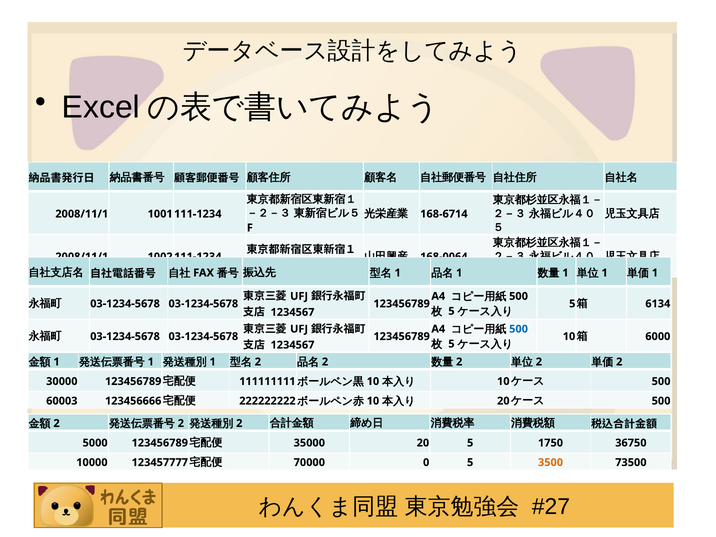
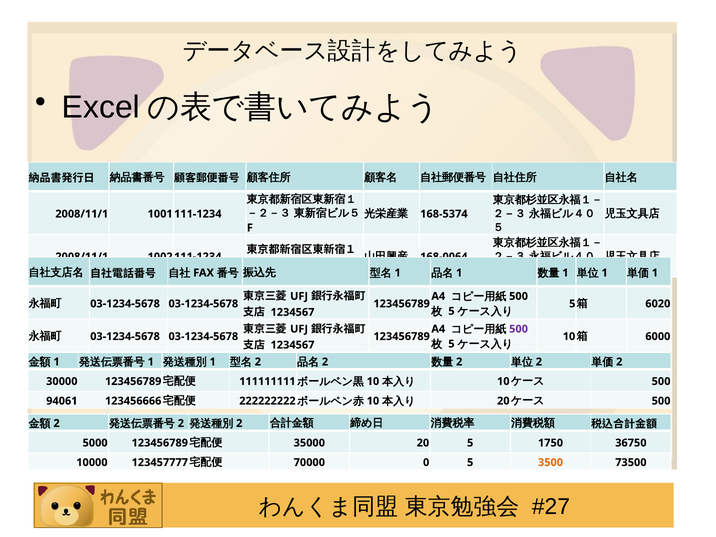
168-6714: 168-6714 -> 168-5374
6134: 6134 -> 6020
500 at (519, 329) colour: blue -> purple
60003: 60003 -> 94061
